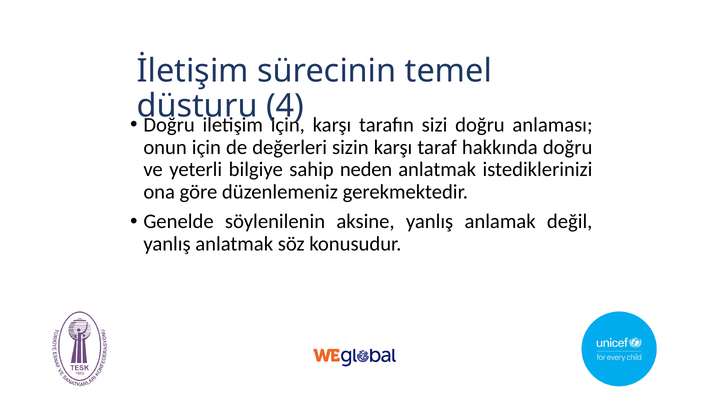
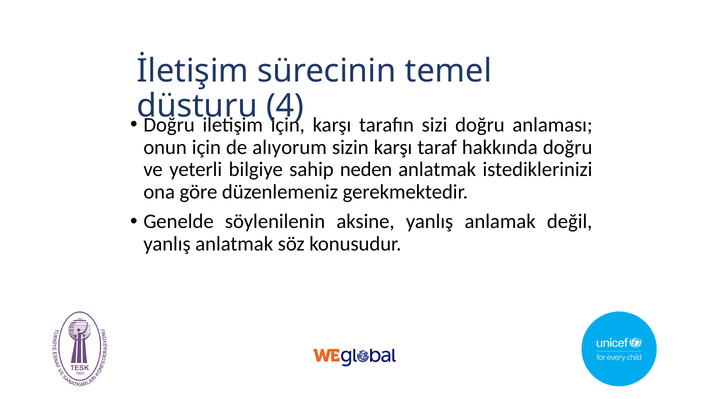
değerleri: değerleri -> alıyorum
